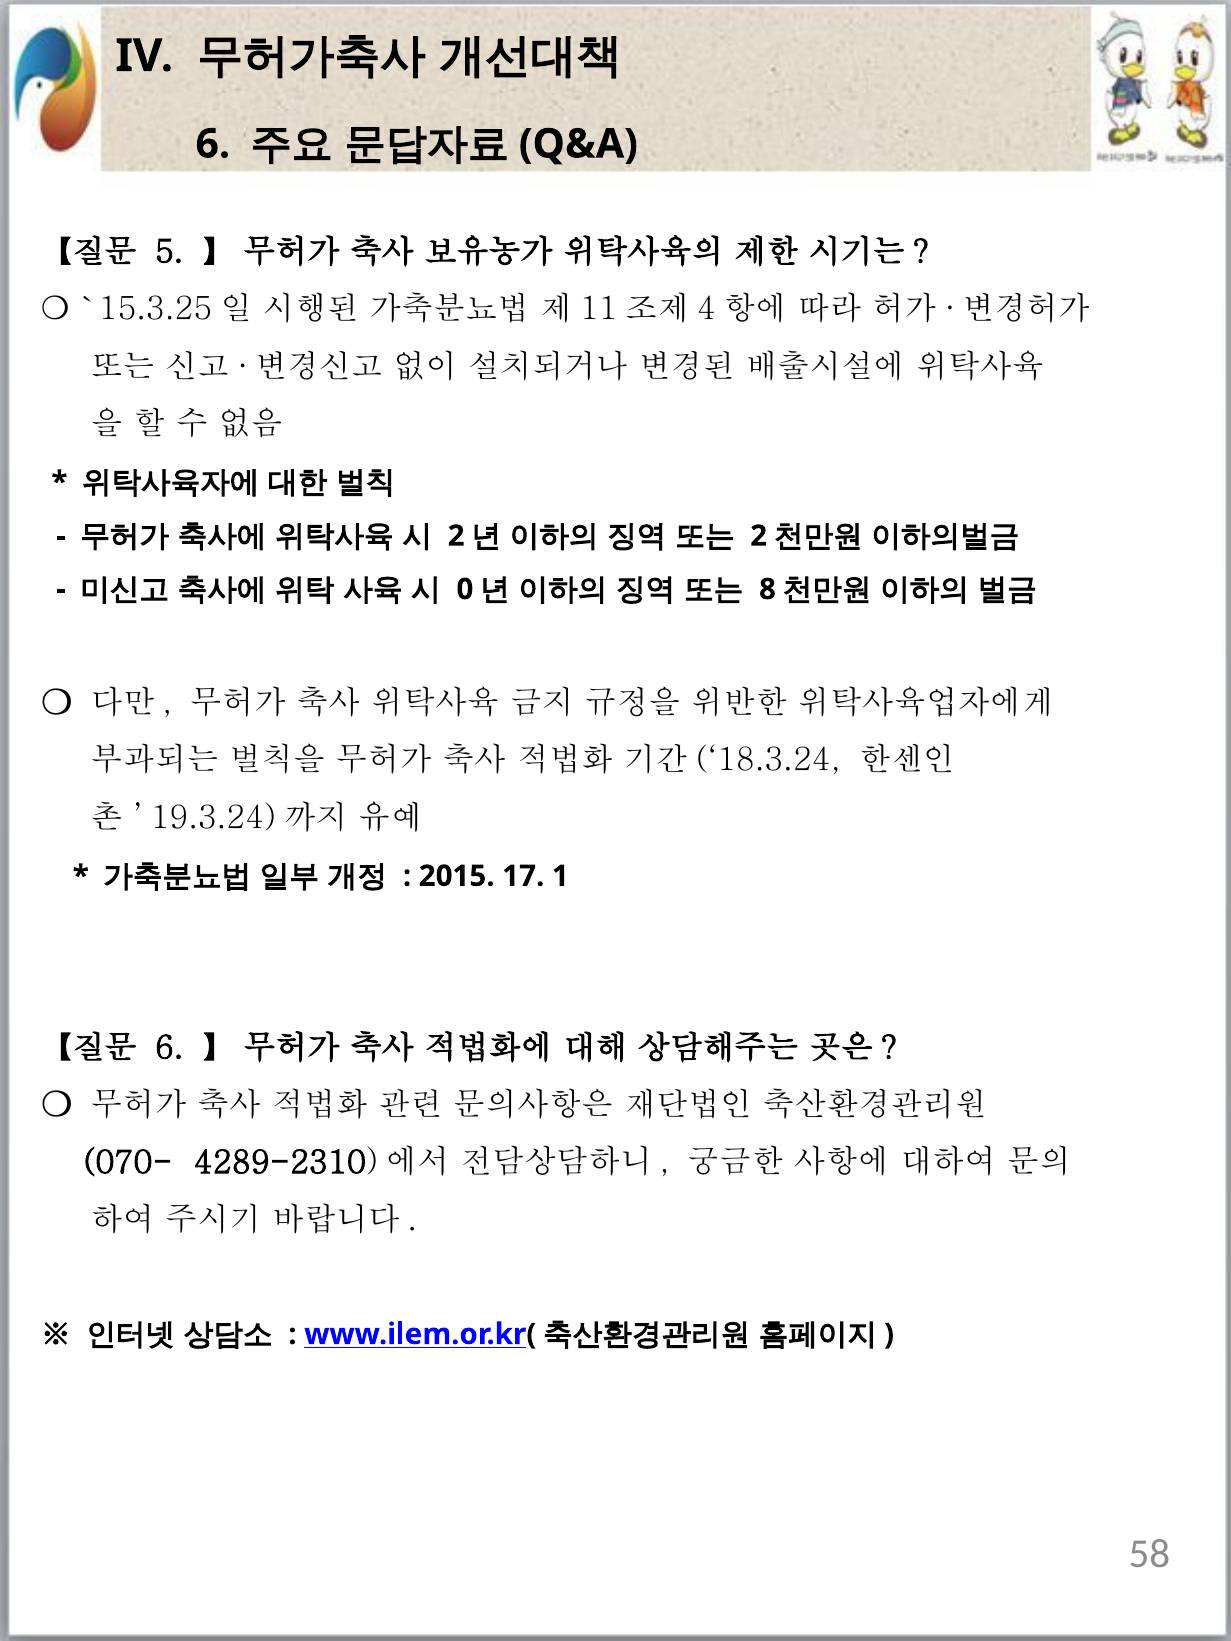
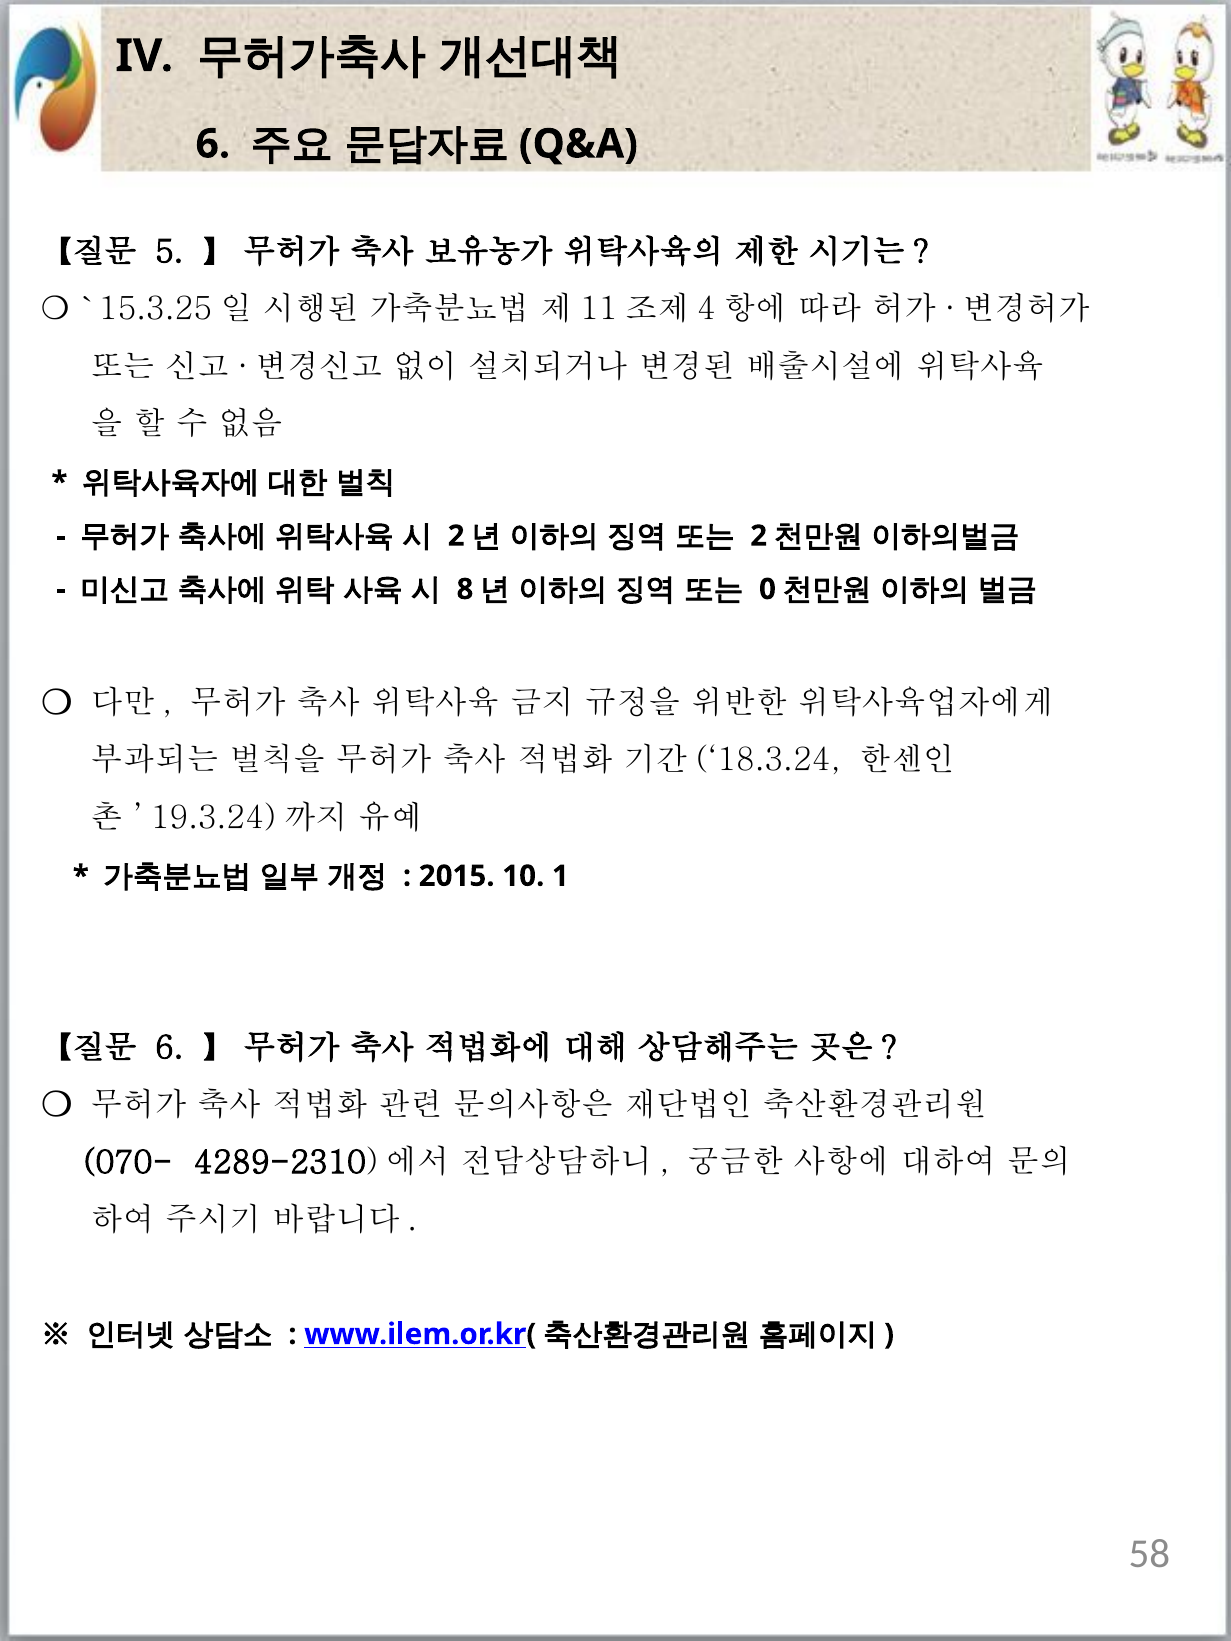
0: 0 -> 8
8: 8 -> 0
17: 17 -> 10
